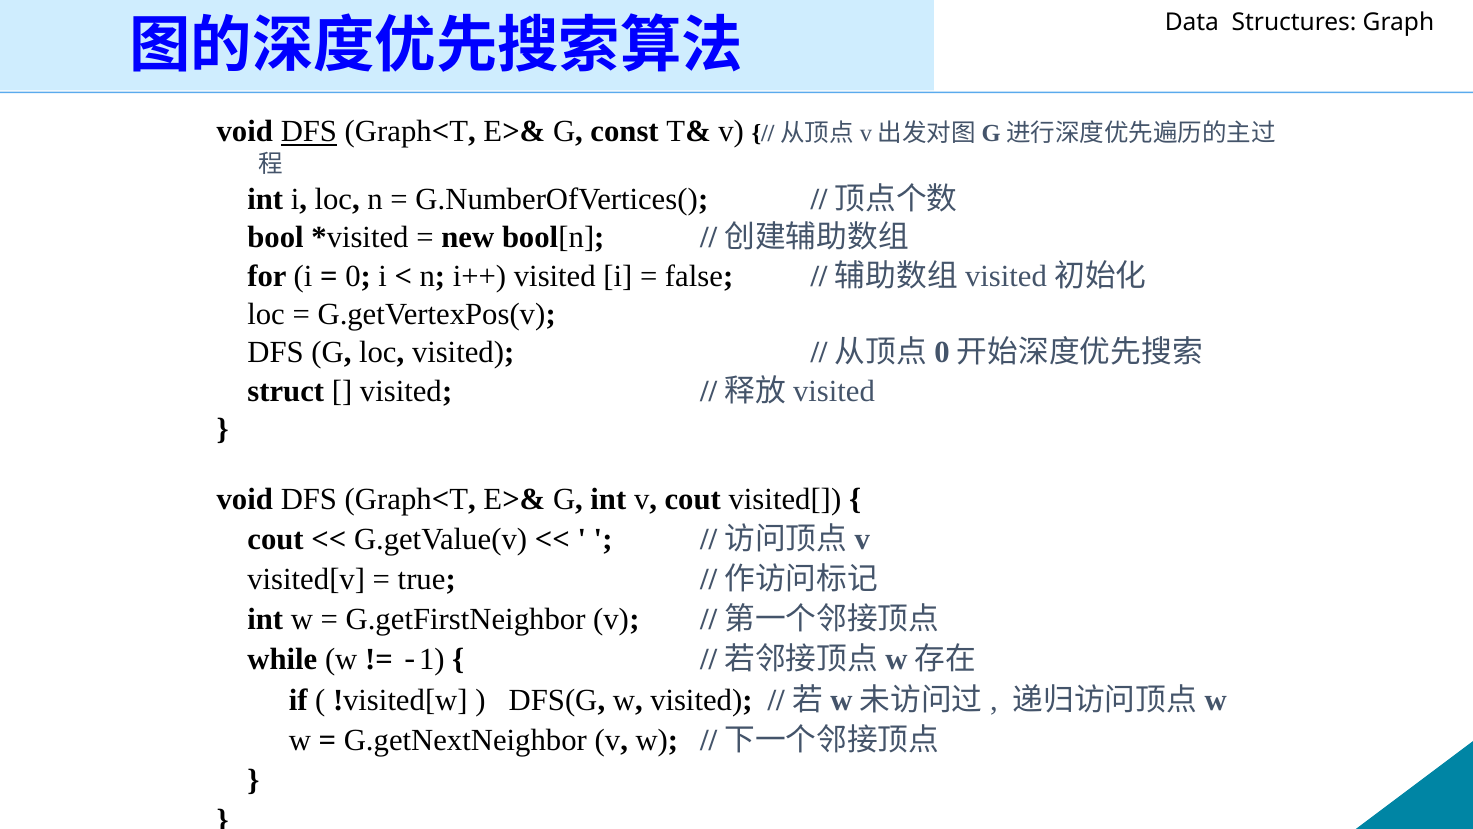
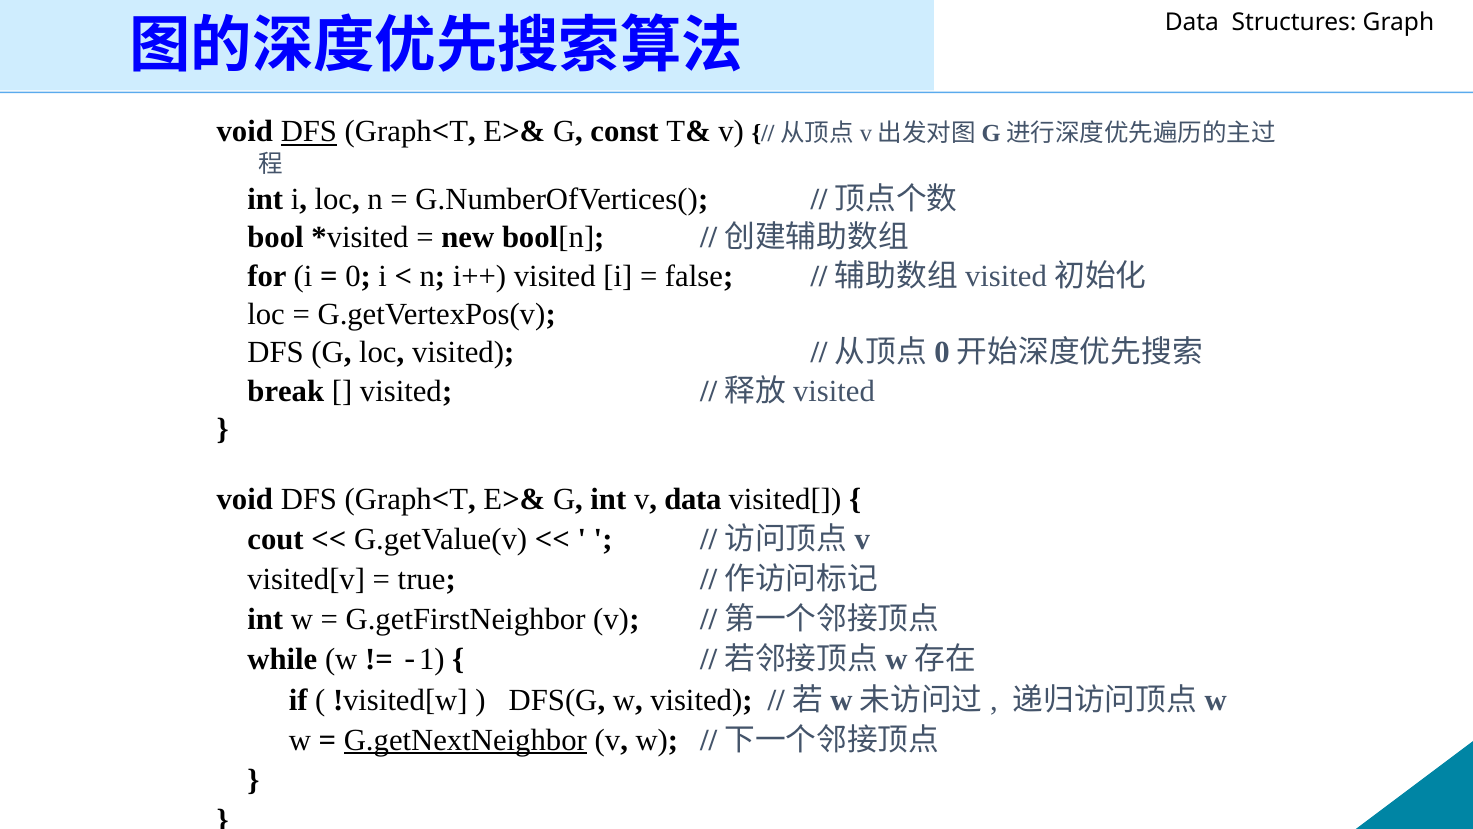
struct: struct -> break
v cout: cout -> data
G.getNextNeighbor underline: none -> present
